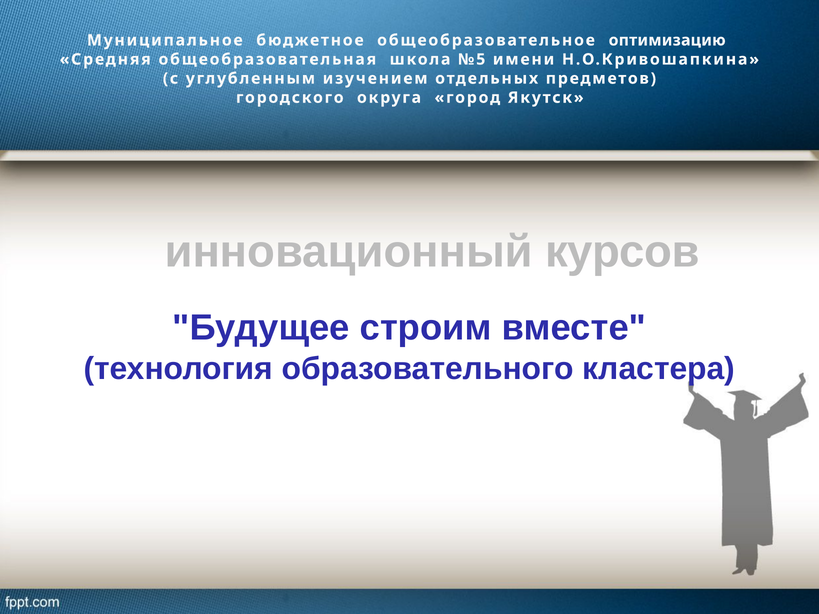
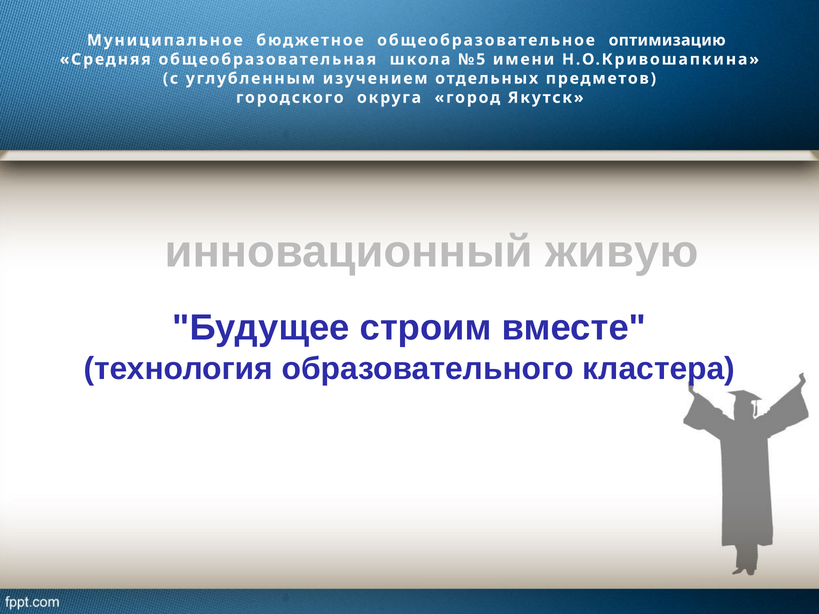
курсов: курсов -> живую
